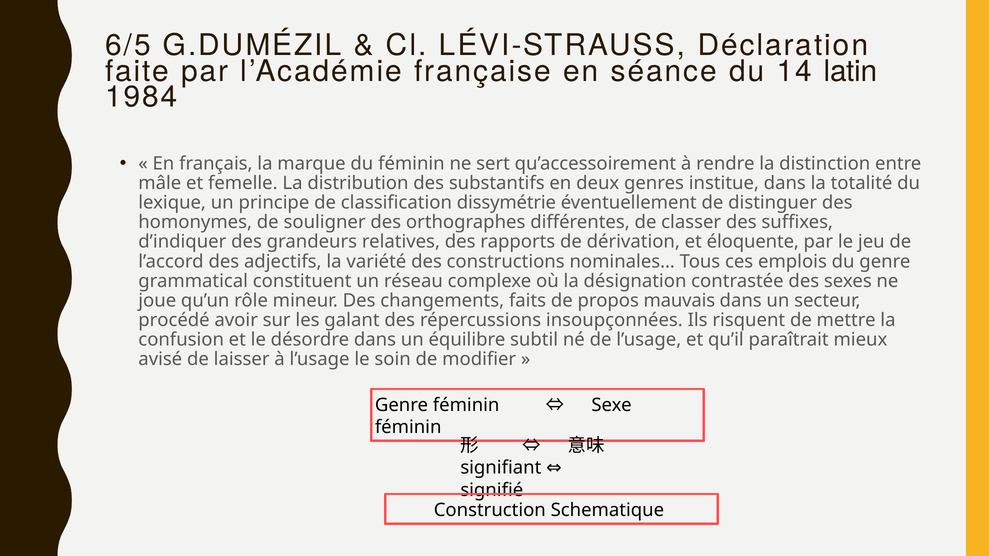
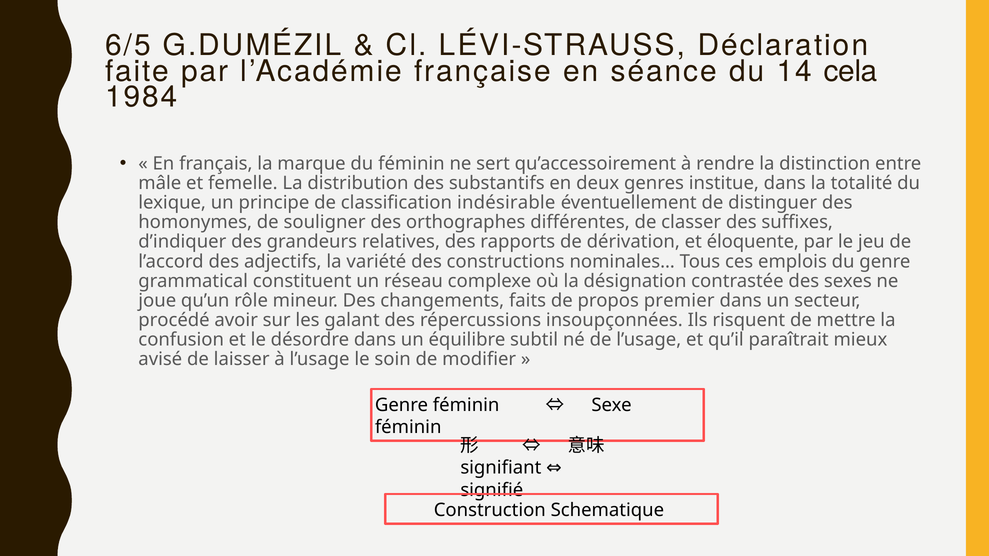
latin: latin -> cela
dissymétrie: dissymétrie -> indésirable
mauvais: mauvais -> premier
